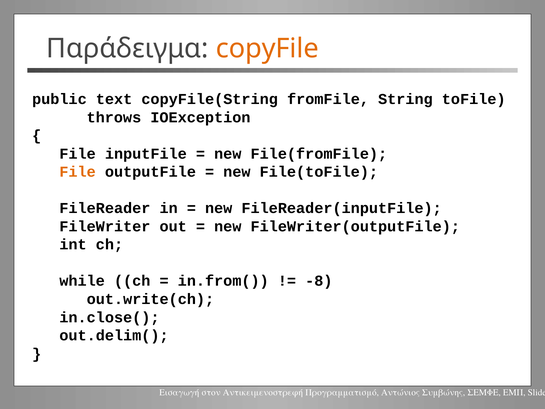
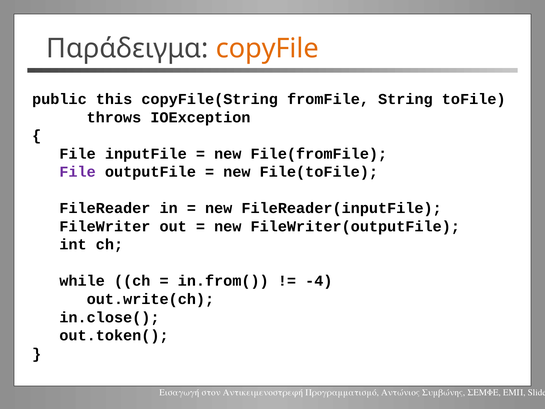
text: text -> this
File at (78, 172) colour: orange -> purple
-8: -8 -> -4
out.delim(: out.delim( -> out.token(
